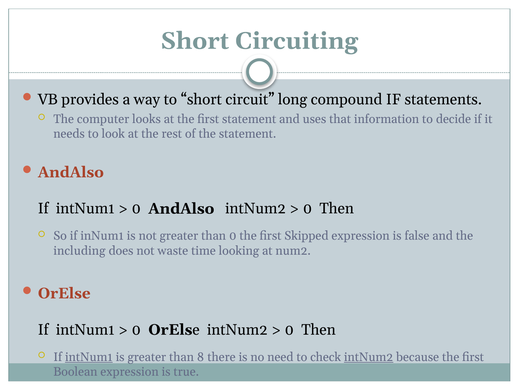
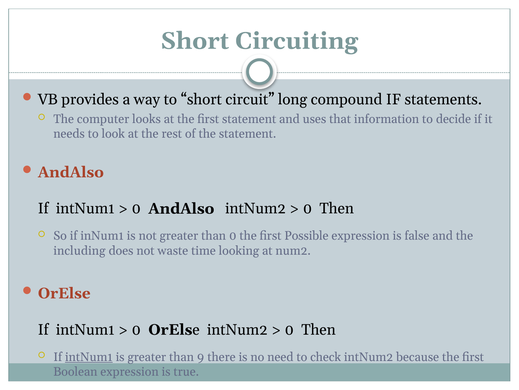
Skipped: Skipped -> Possible
8: 8 -> 9
intNum2 at (369, 356) underline: present -> none
